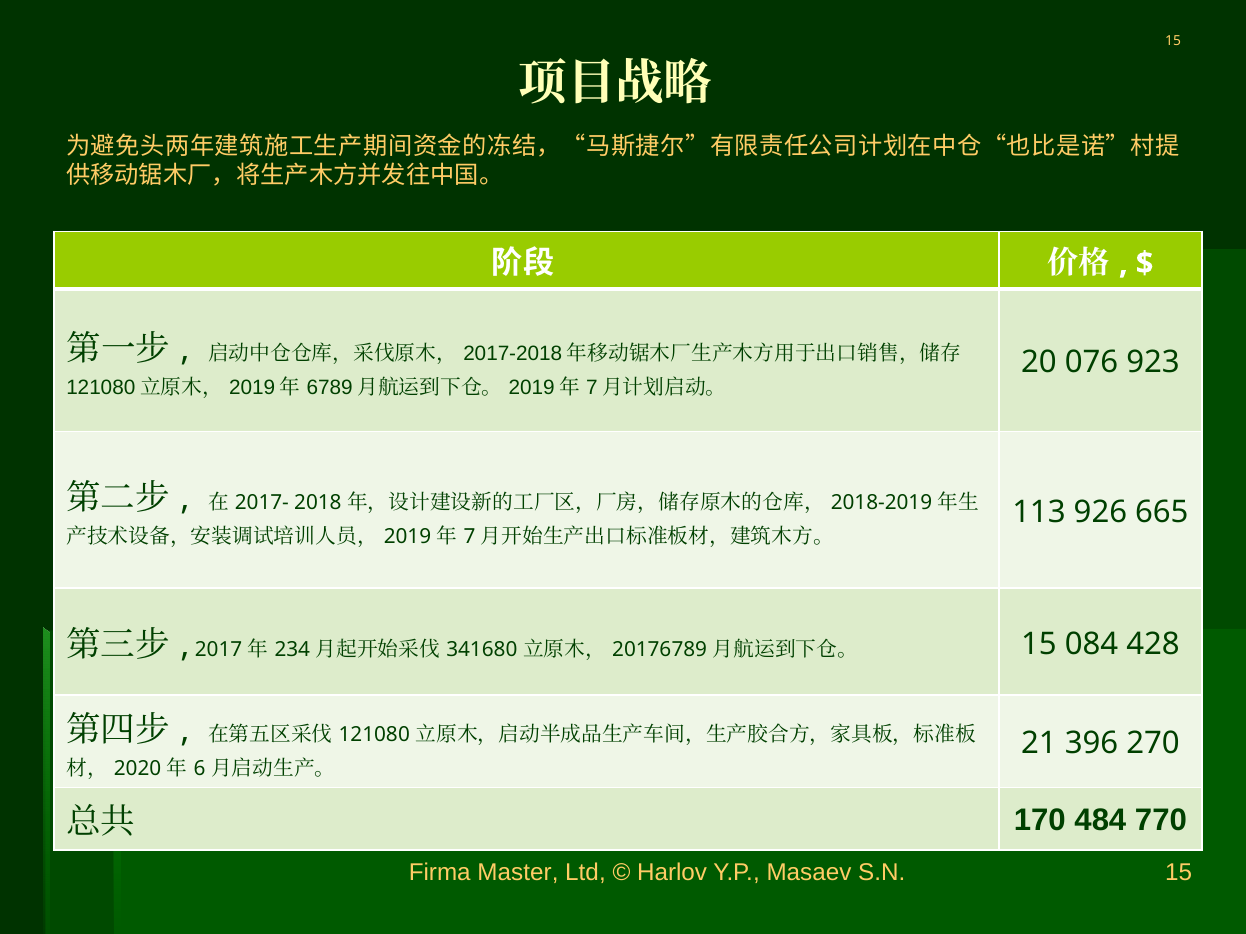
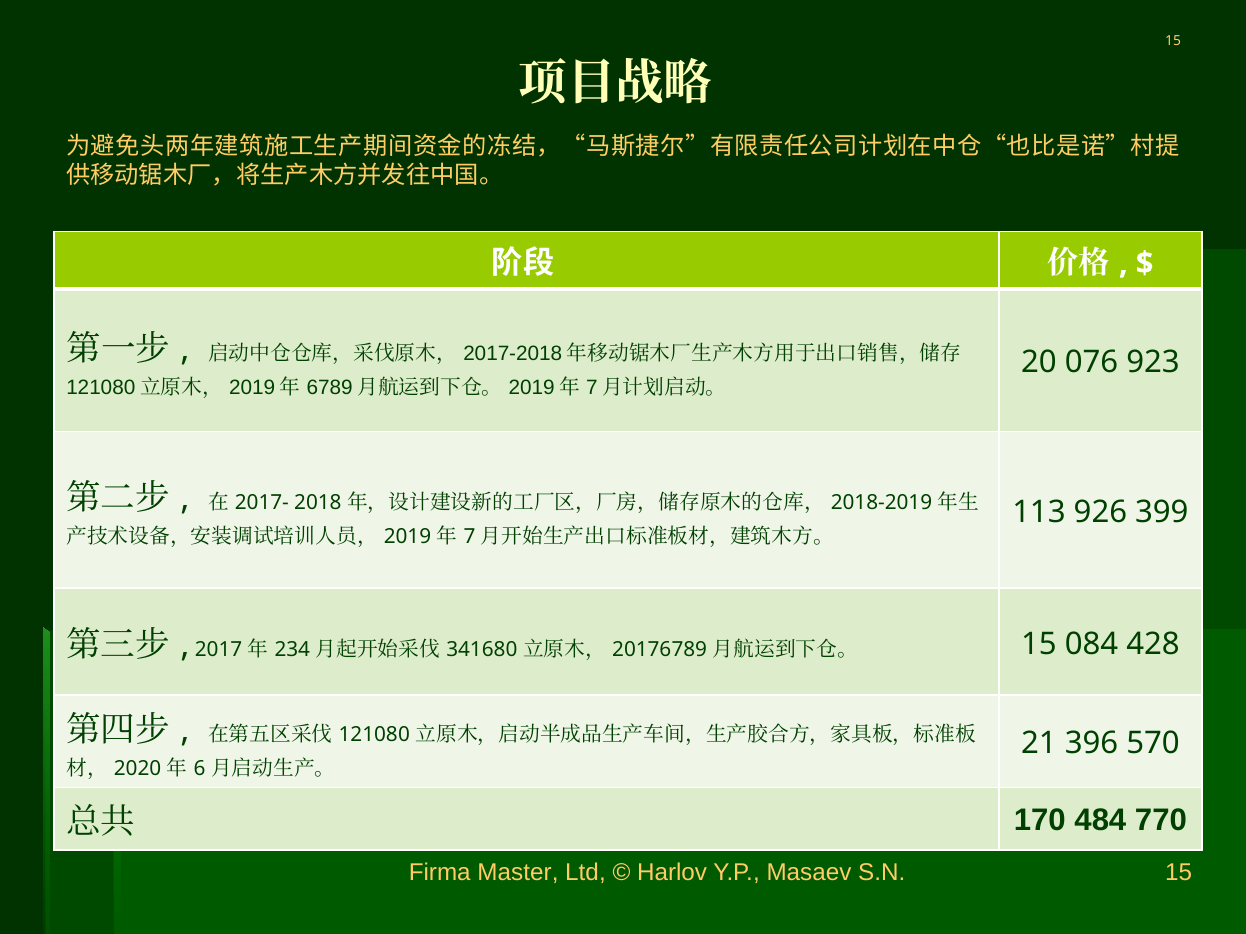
665: 665 -> 399
270: 270 -> 570
